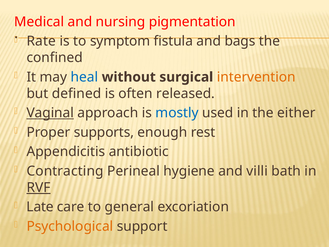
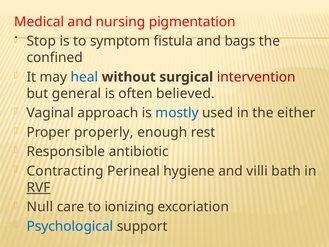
Rate: Rate -> Stop
intervention colour: orange -> red
defined: defined -> general
released: released -> believed
Vaginal underline: present -> none
supports: supports -> properly
Appendicitis: Appendicitis -> Responsible
Late: Late -> Null
general: general -> ionizing
Psychological colour: orange -> blue
